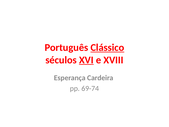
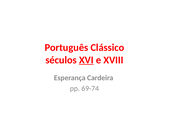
Clássico underline: present -> none
